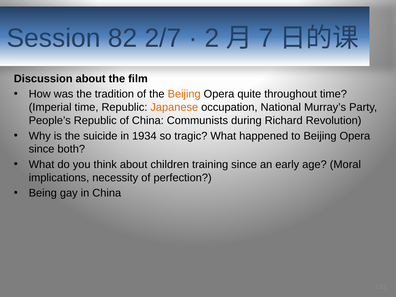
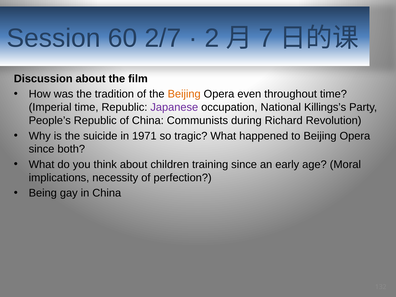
82: 82 -> 60
quite: quite -> even
Japanese colour: orange -> purple
Murray’s: Murray’s -> Killings’s
1934: 1934 -> 1971
